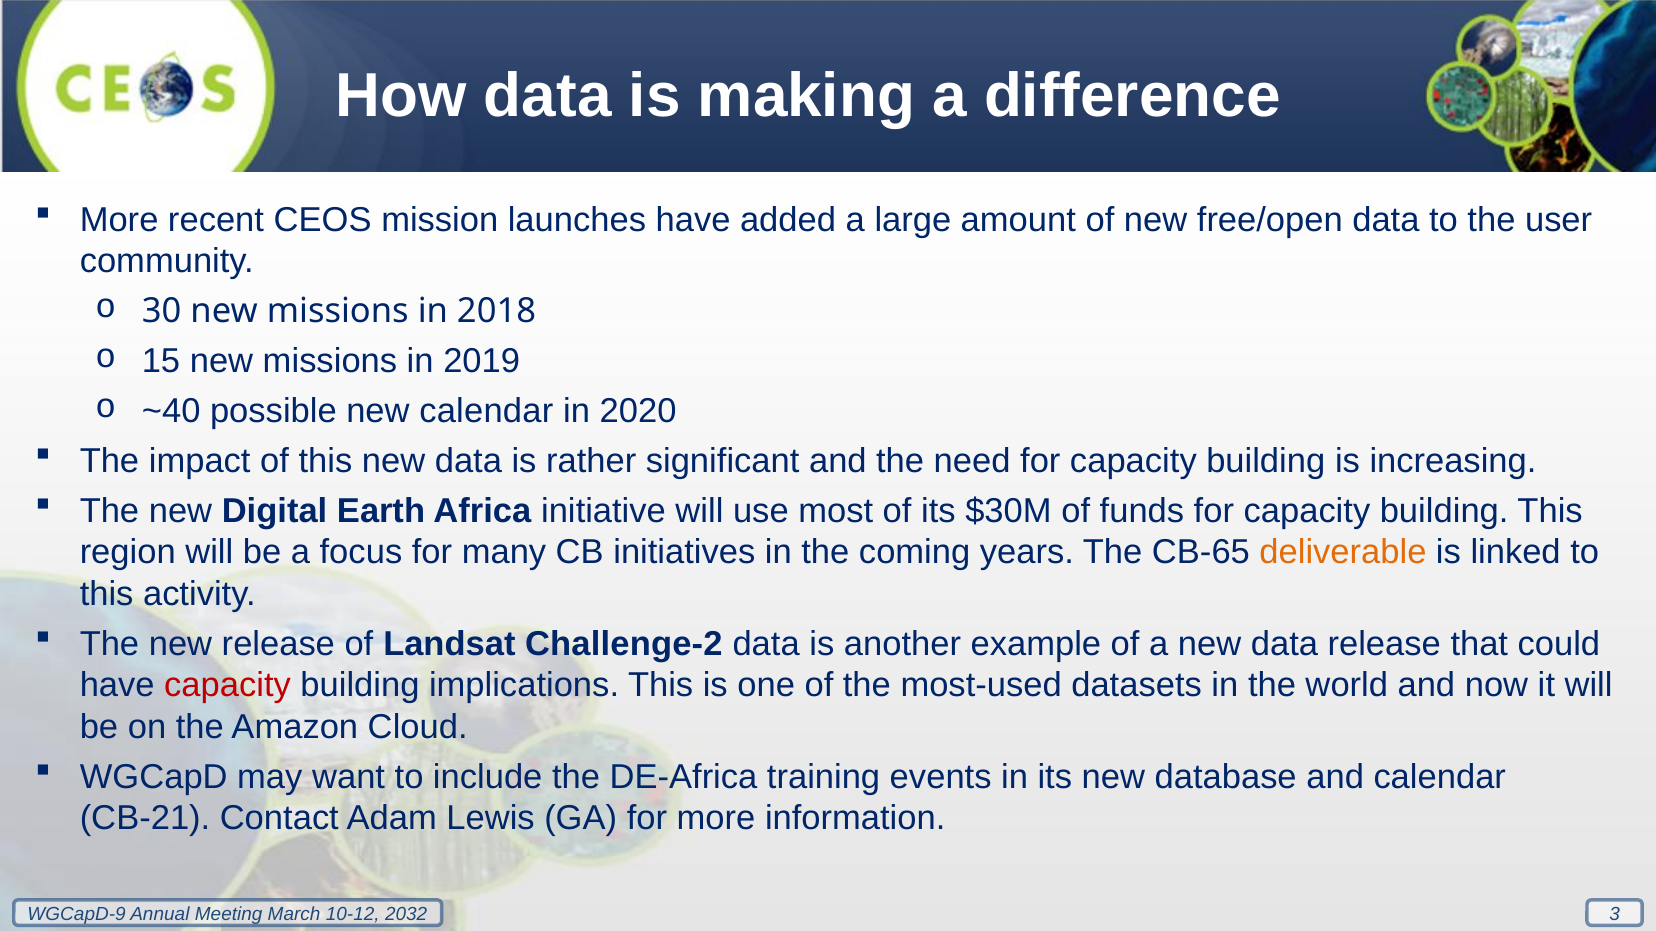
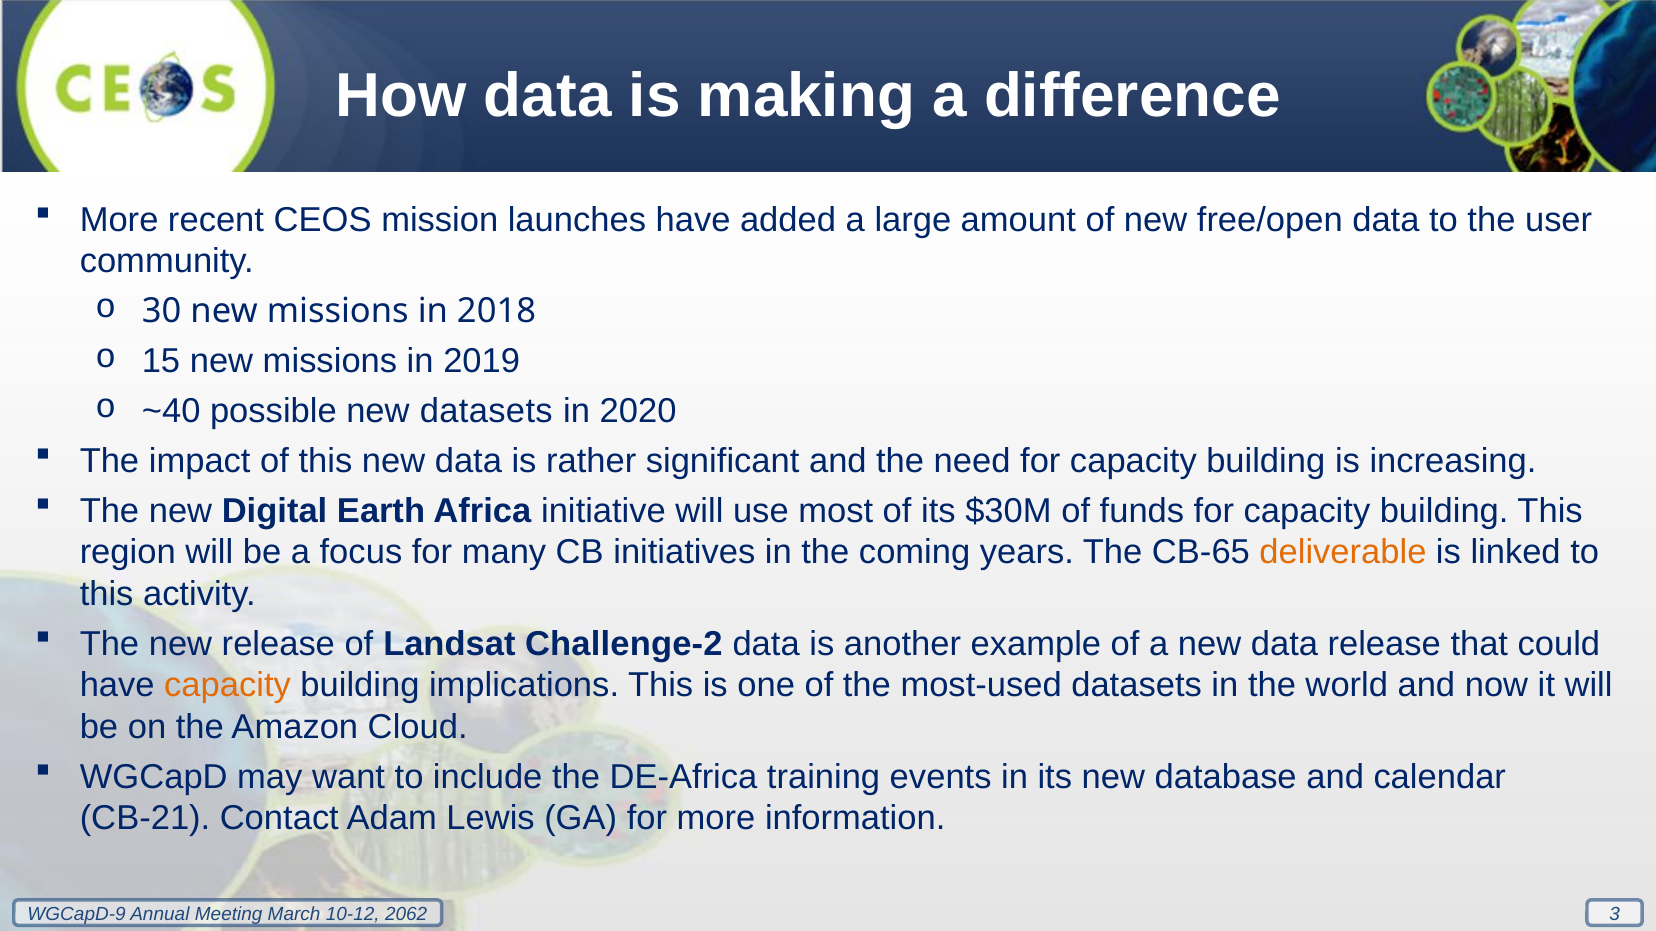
new calendar: calendar -> datasets
capacity at (228, 686) colour: red -> orange
2032: 2032 -> 2062
